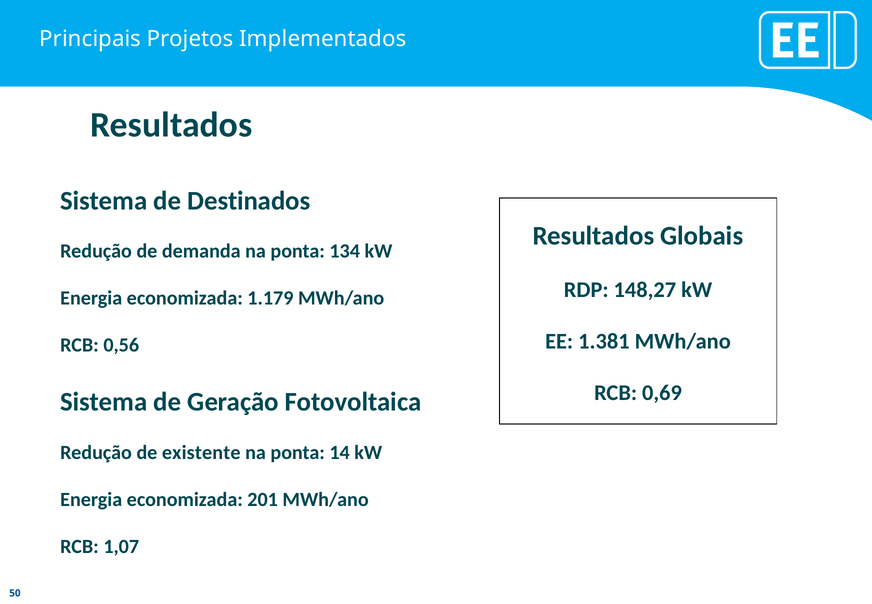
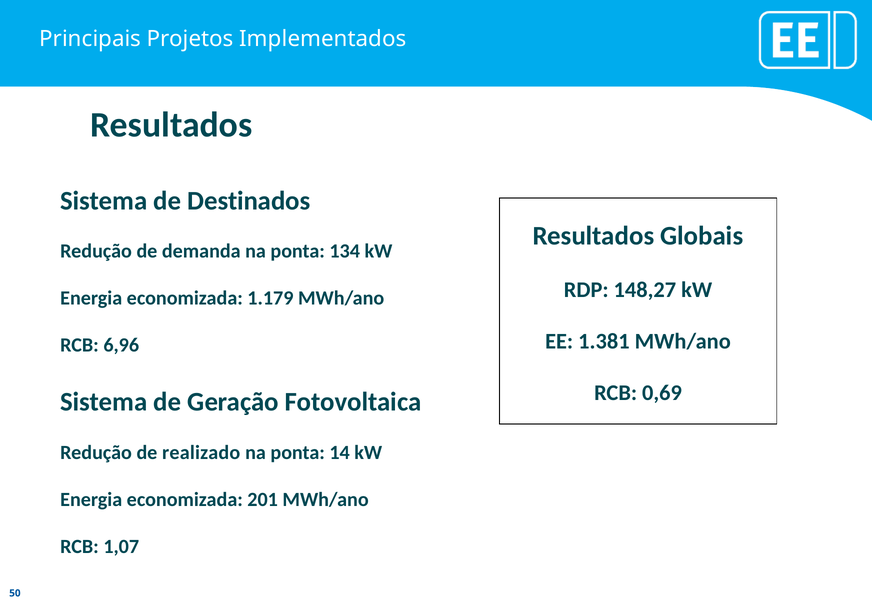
0,56: 0,56 -> 6,96
existente: existente -> realizado
